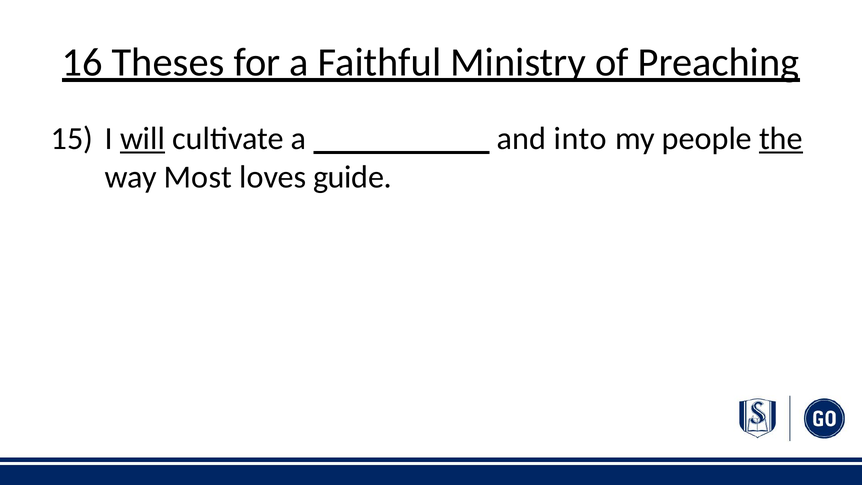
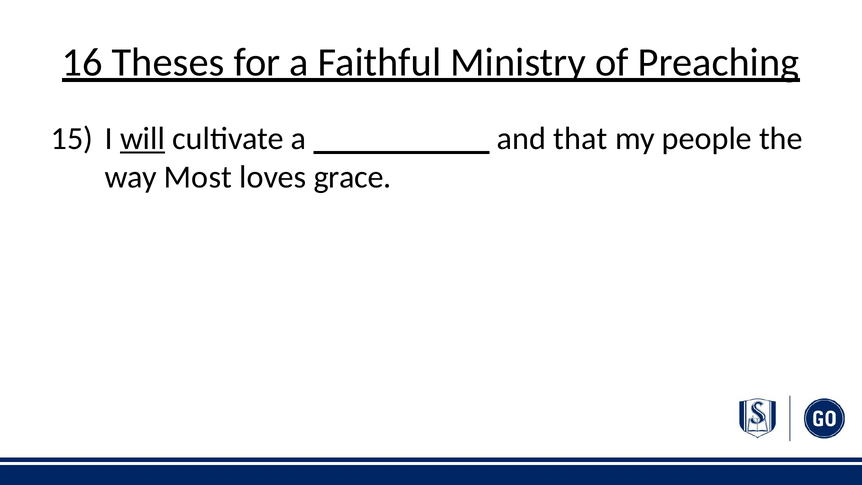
into: into -> that
the underline: present -> none
guide: guide -> grace
